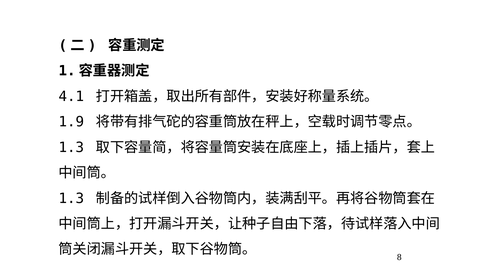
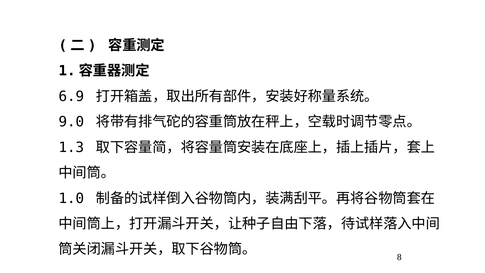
4.1: 4.1 -> 6.9
1.9: 1.9 -> 9.0
1.3 at (71, 198): 1.3 -> 1.0
